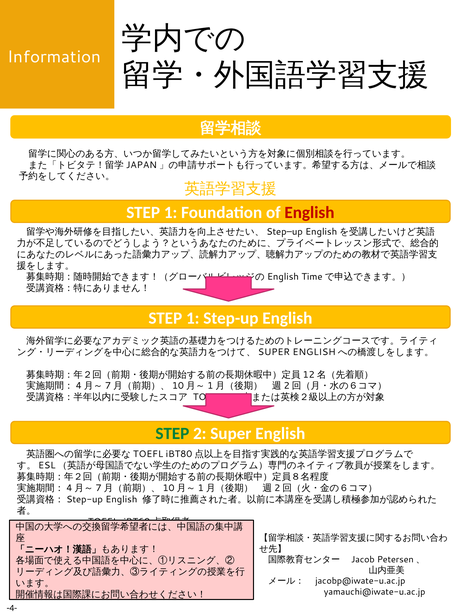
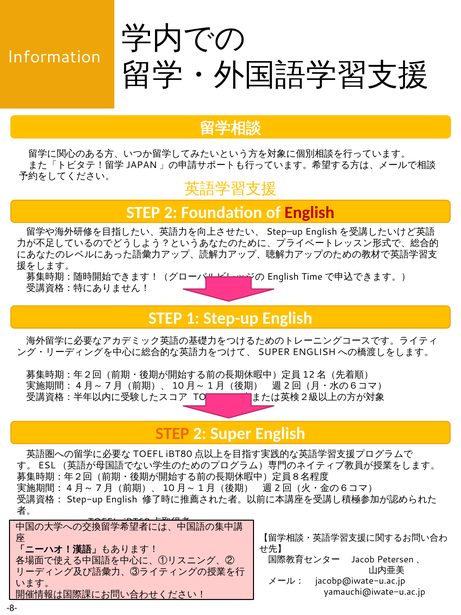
1 at (171, 212): 1 -> 2
STEP at (172, 433) colour: green -> orange
-4-: -4- -> -8-
